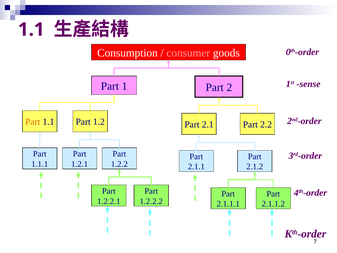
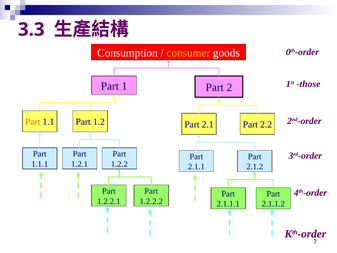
1.1 at (31, 29): 1.1 -> 3.3
consumer colour: pink -> yellow
sense: sense -> those
